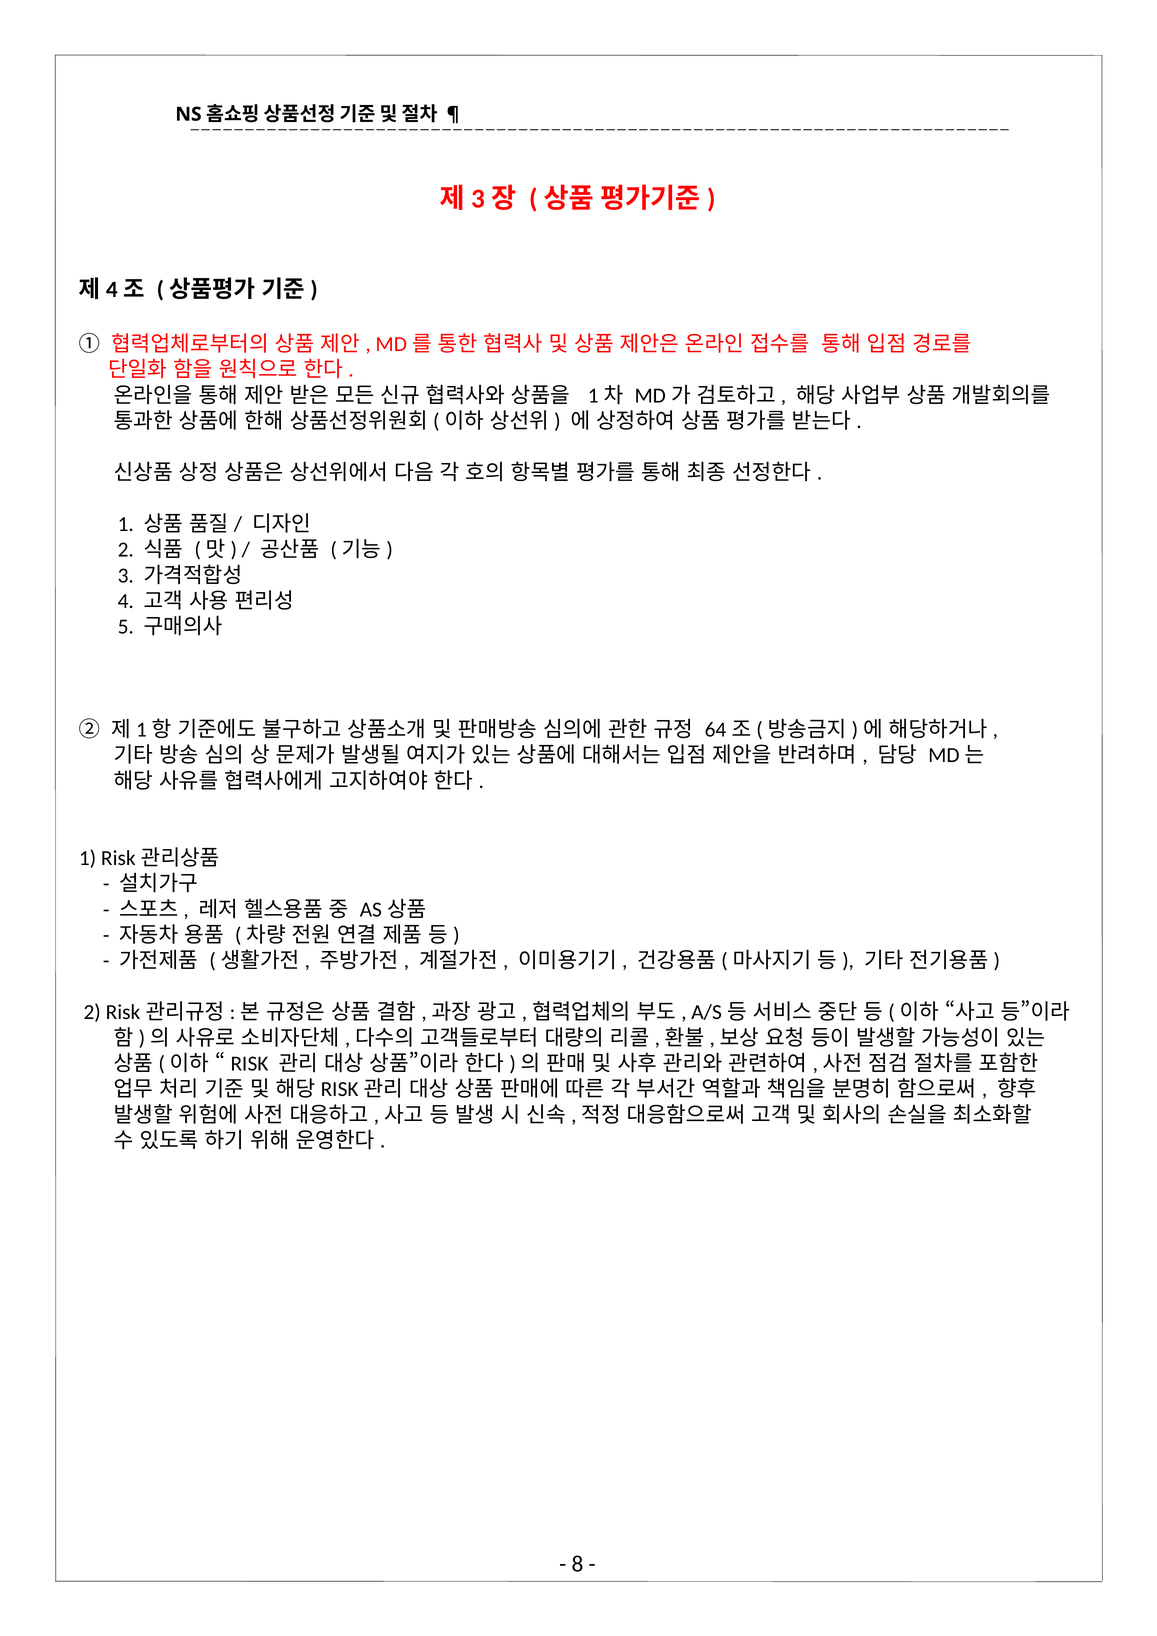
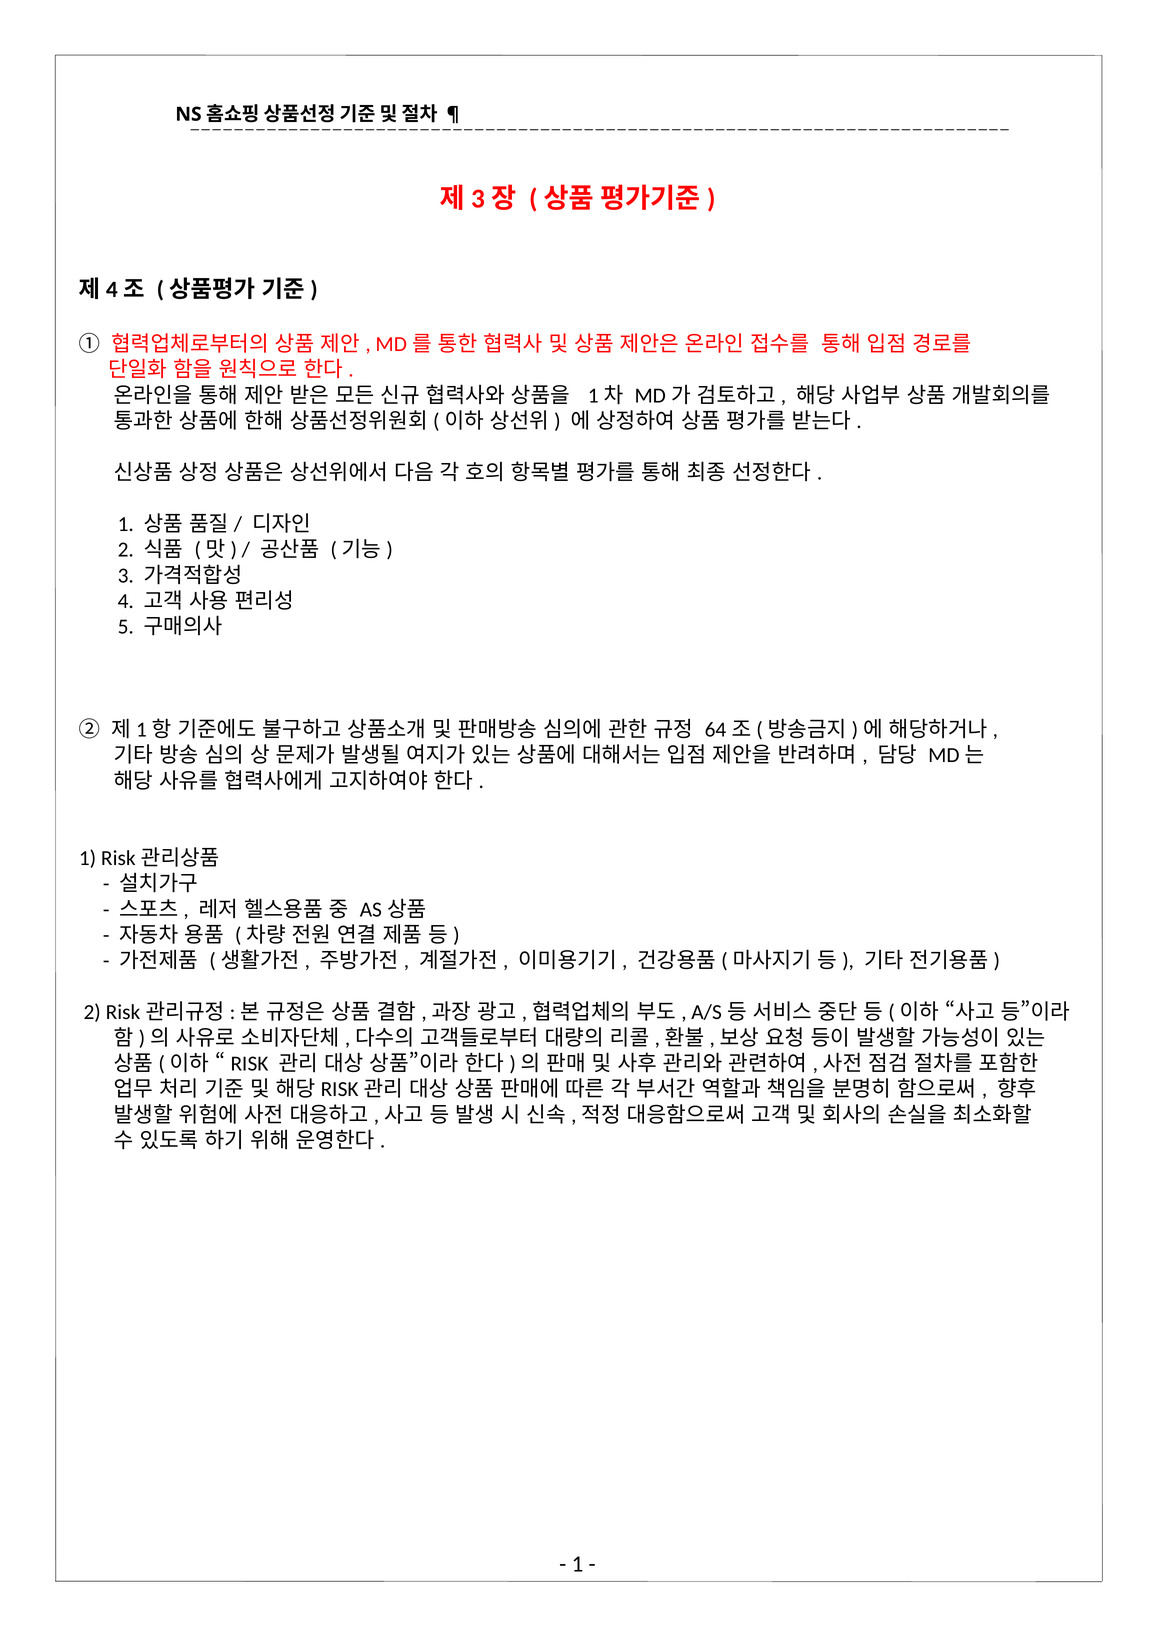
8 at (577, 1564): 8 -> 1
